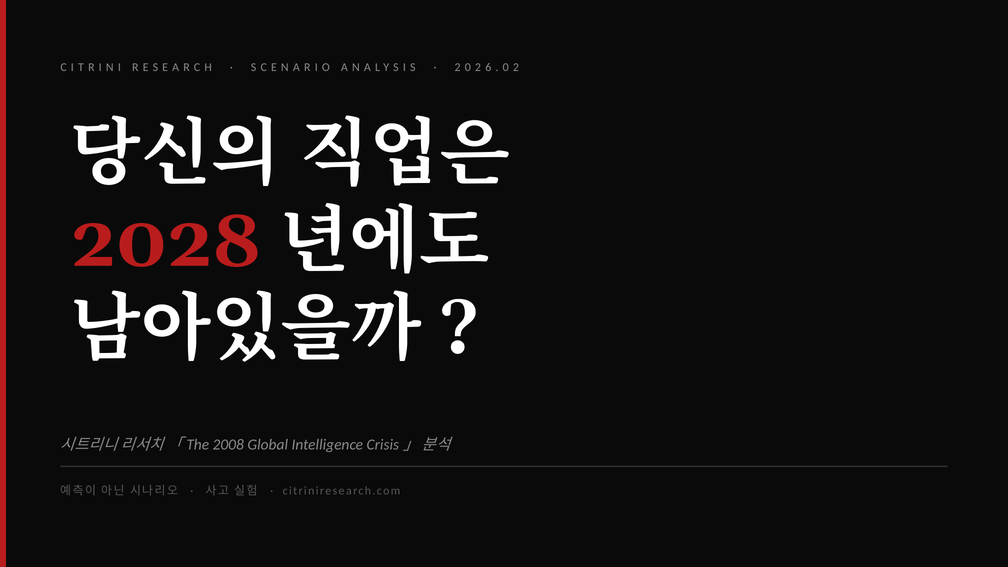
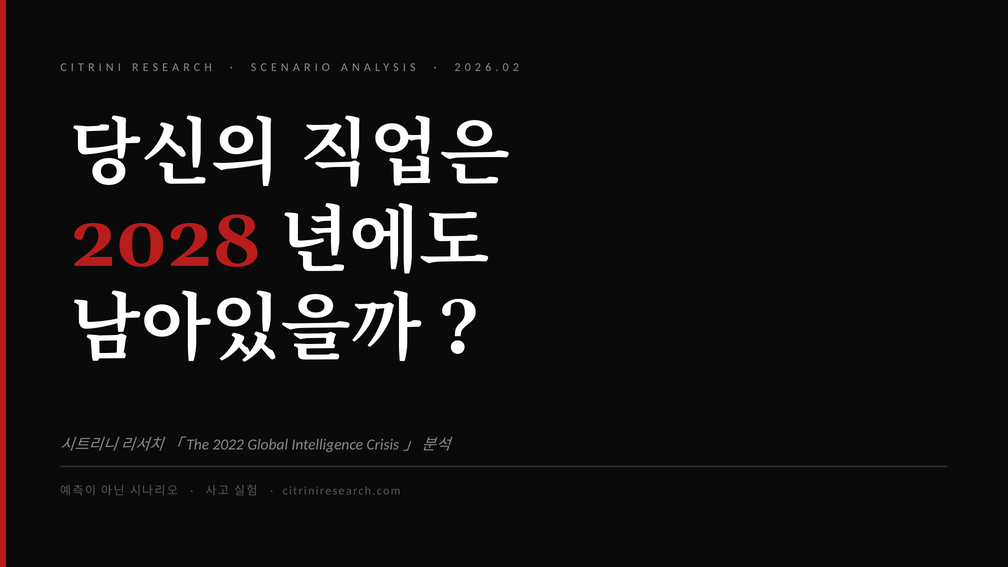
2008: 2008 -> 2022
